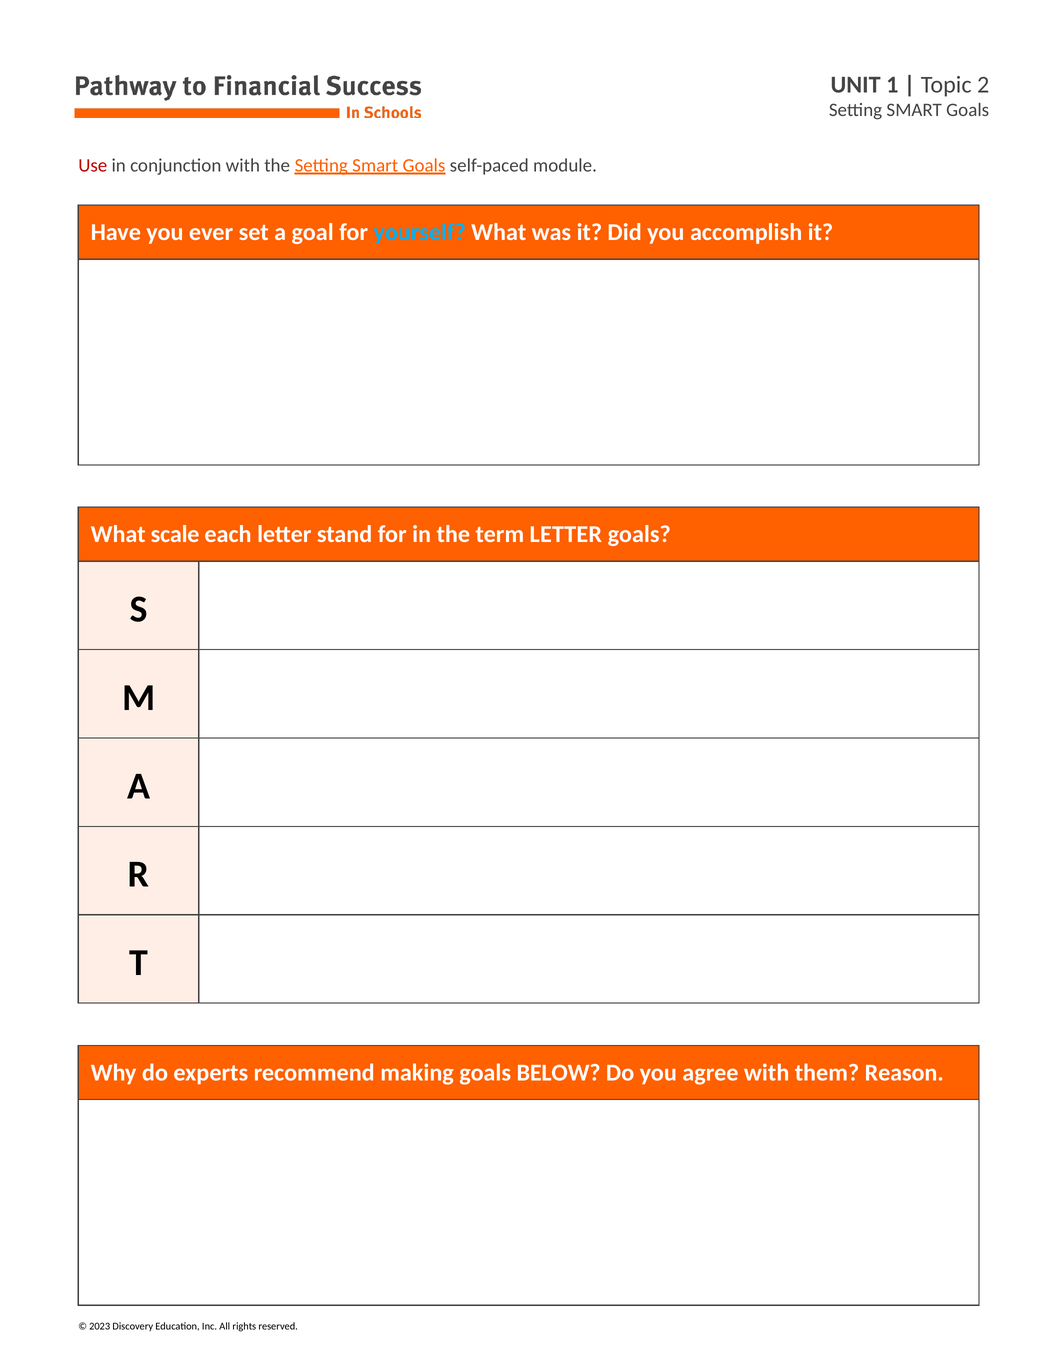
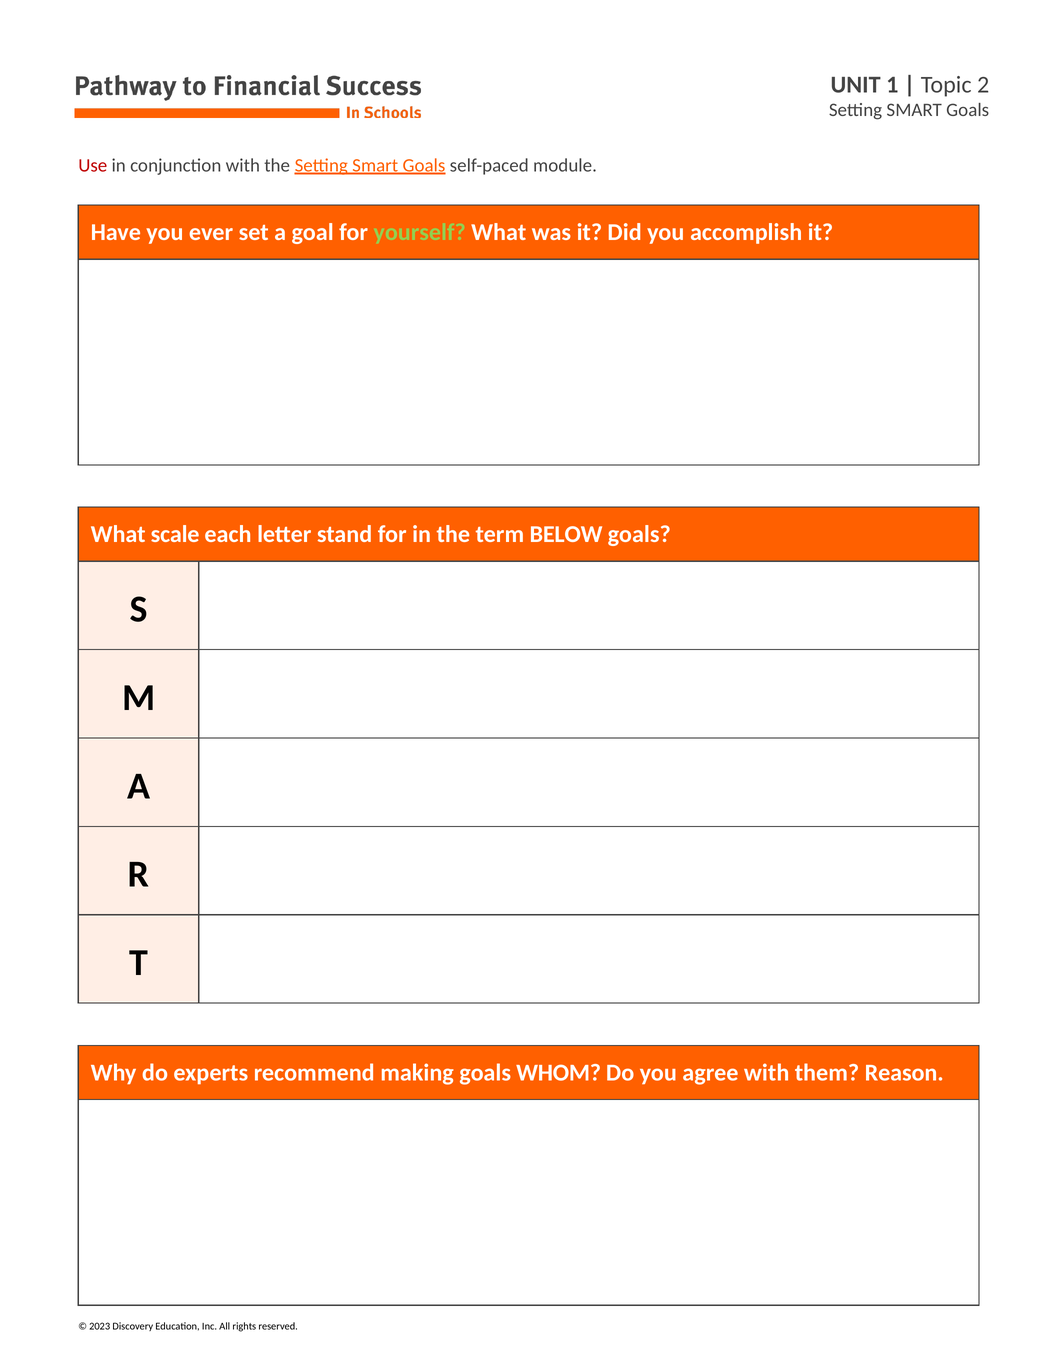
yourself colour: light blue -> light green
term LETTER: LETTER -> BELOW
BELOW: BELOW -> WHOM
